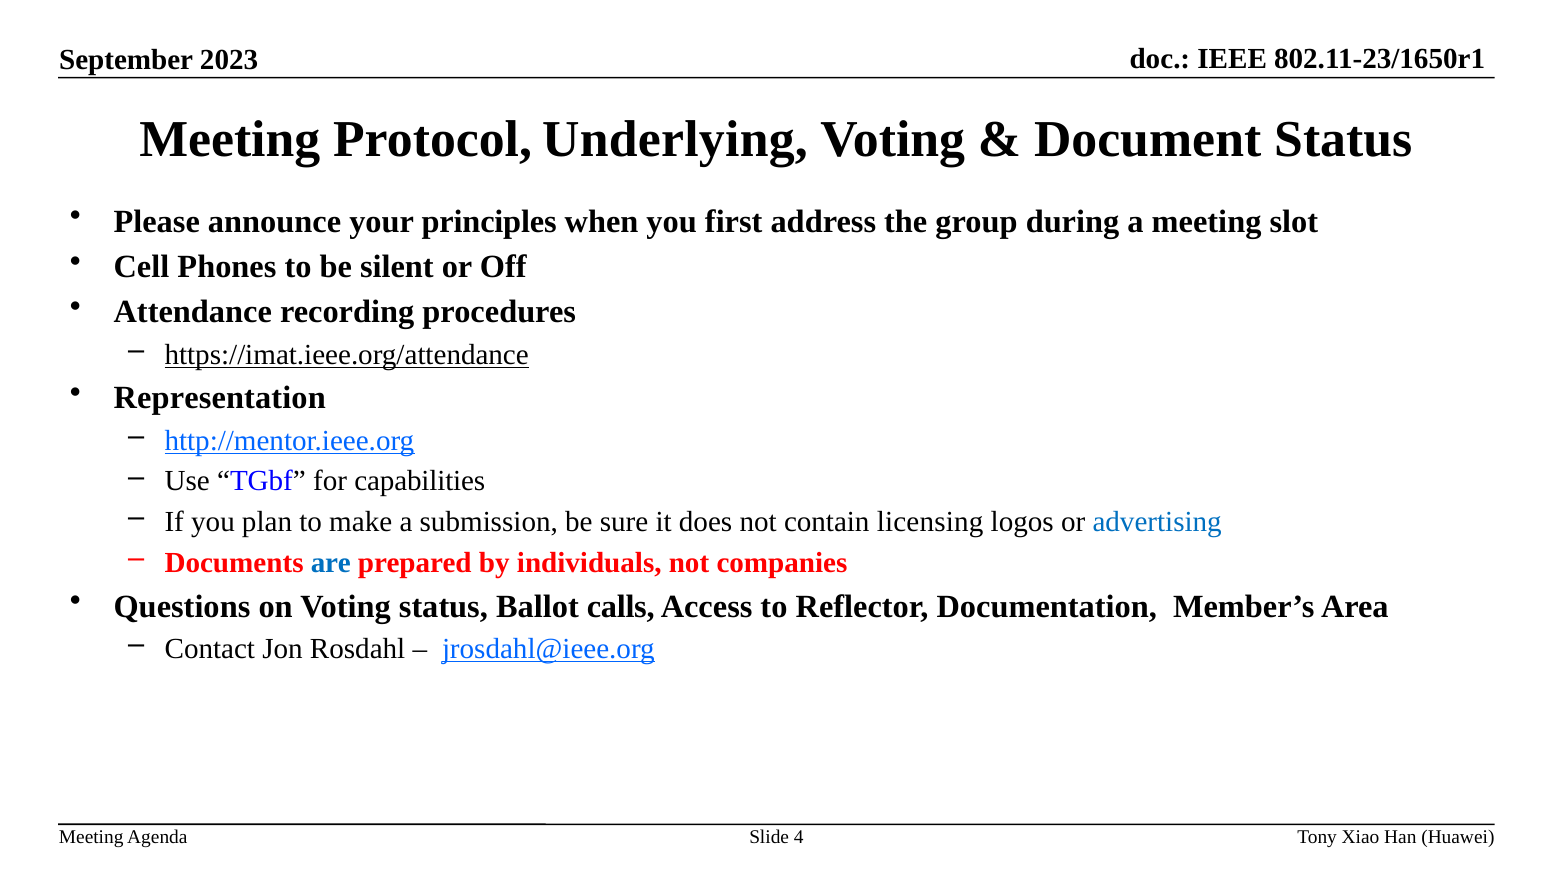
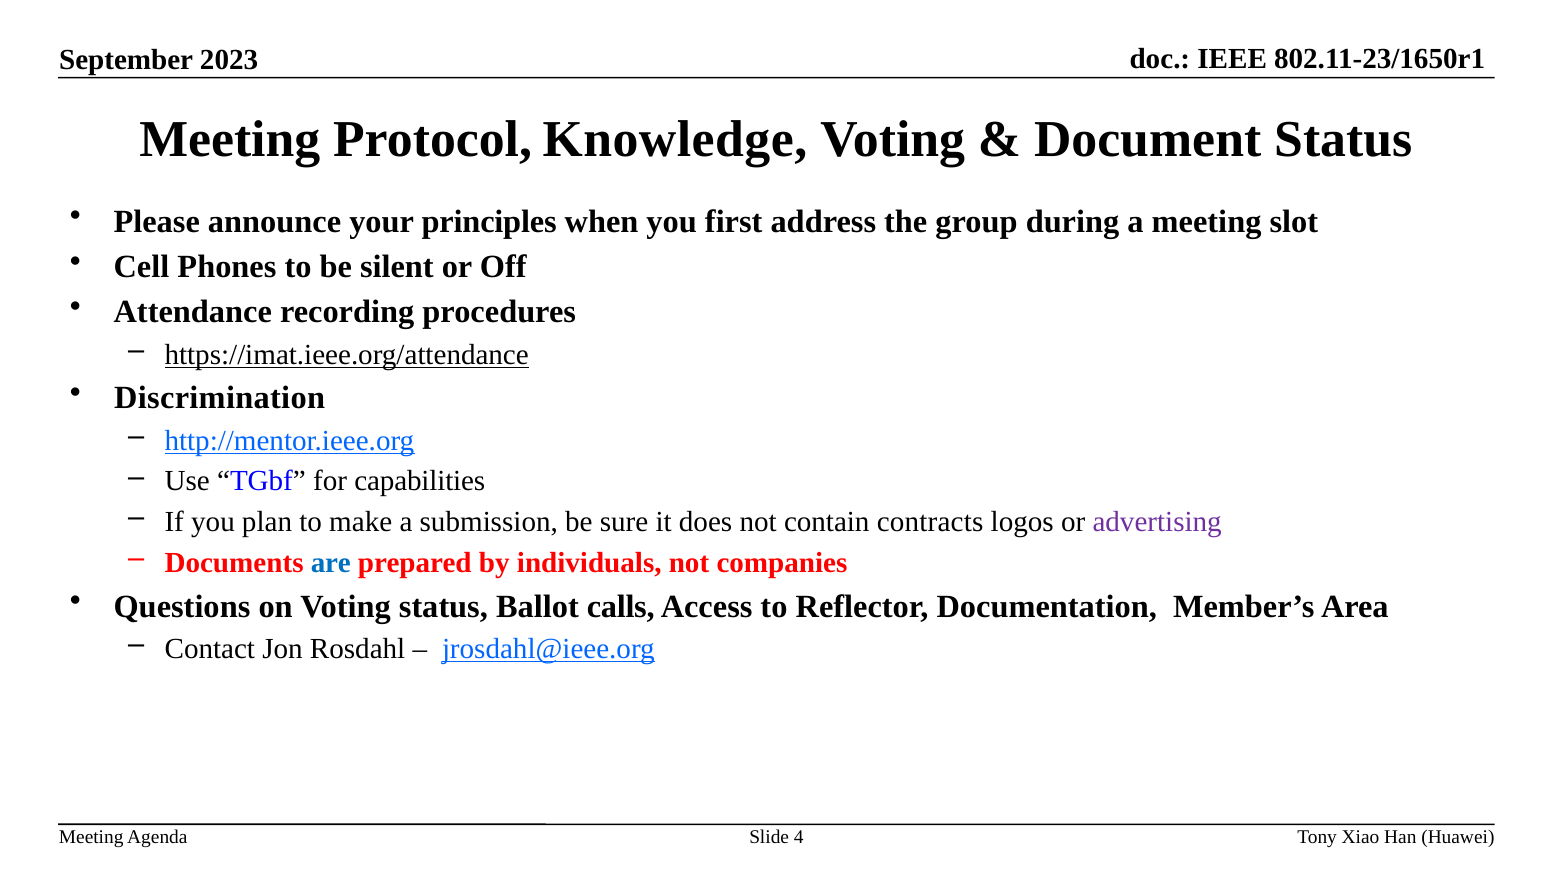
Underlying: Underlying -> Knowledge
Representation: Representation -> Discrimination
licensing: licensing -> contracts
advertising colour: blue -> purple
